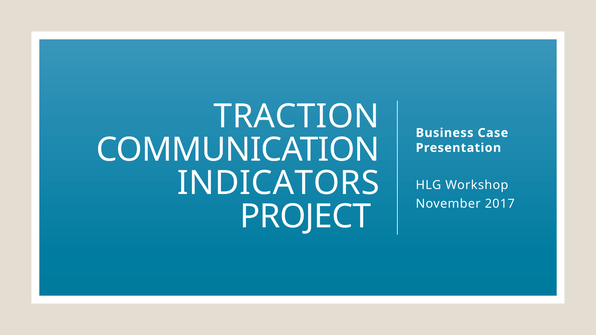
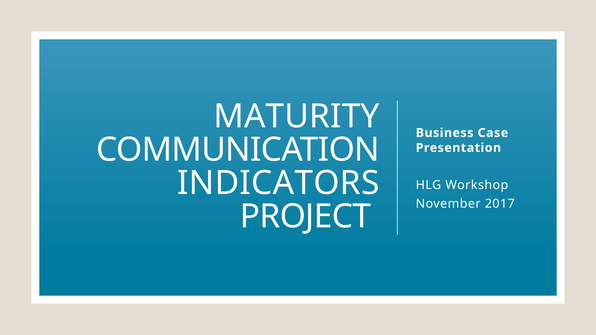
TRACTION: TRACTION -> MATURITY
